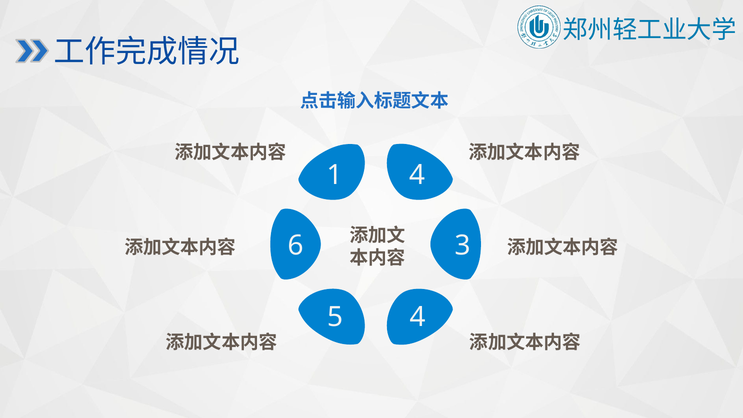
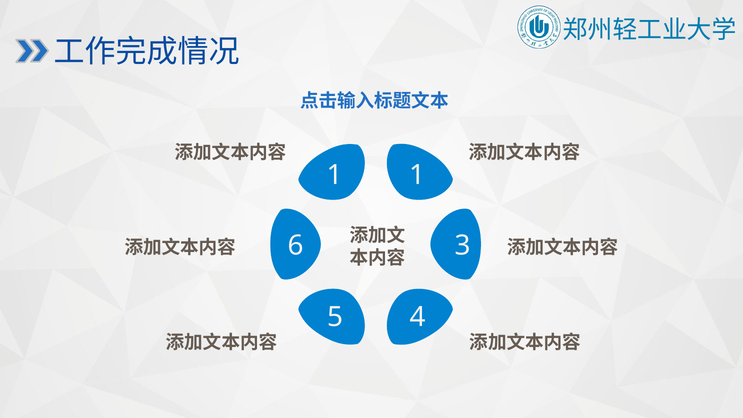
1 4: 4 -> 1
